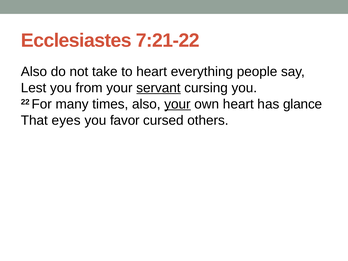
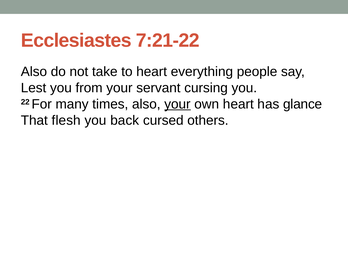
servant underline: present -> none
eyes: eyes -> flesh
favor: favor -> back
